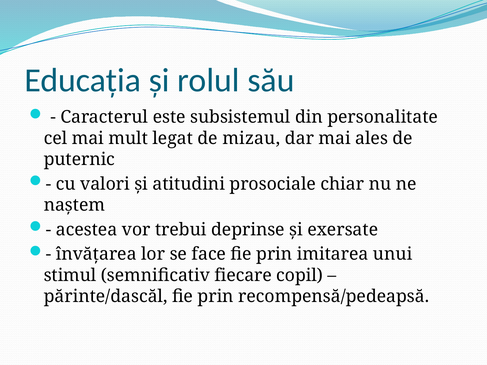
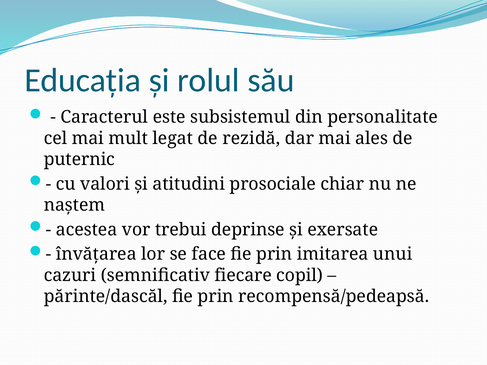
mizau: mizau -> rezidă
stimul: stimul -> cazuri
